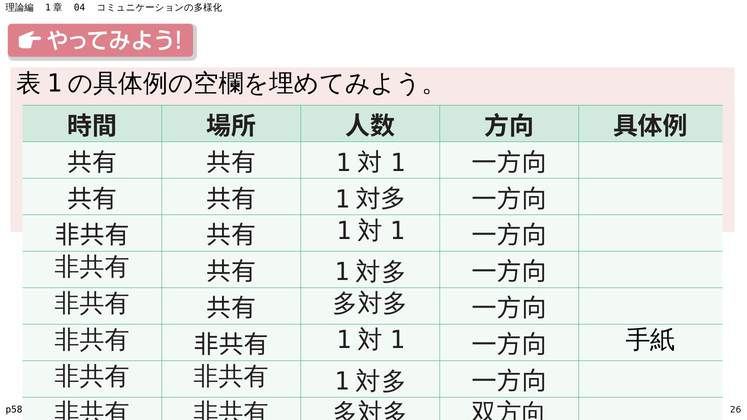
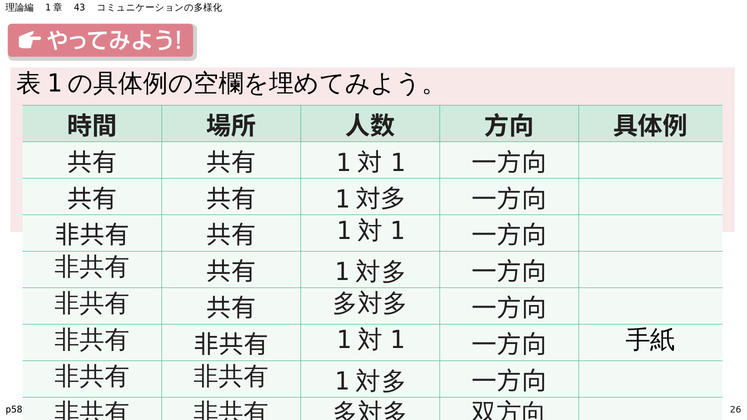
04: 04 -> 43
